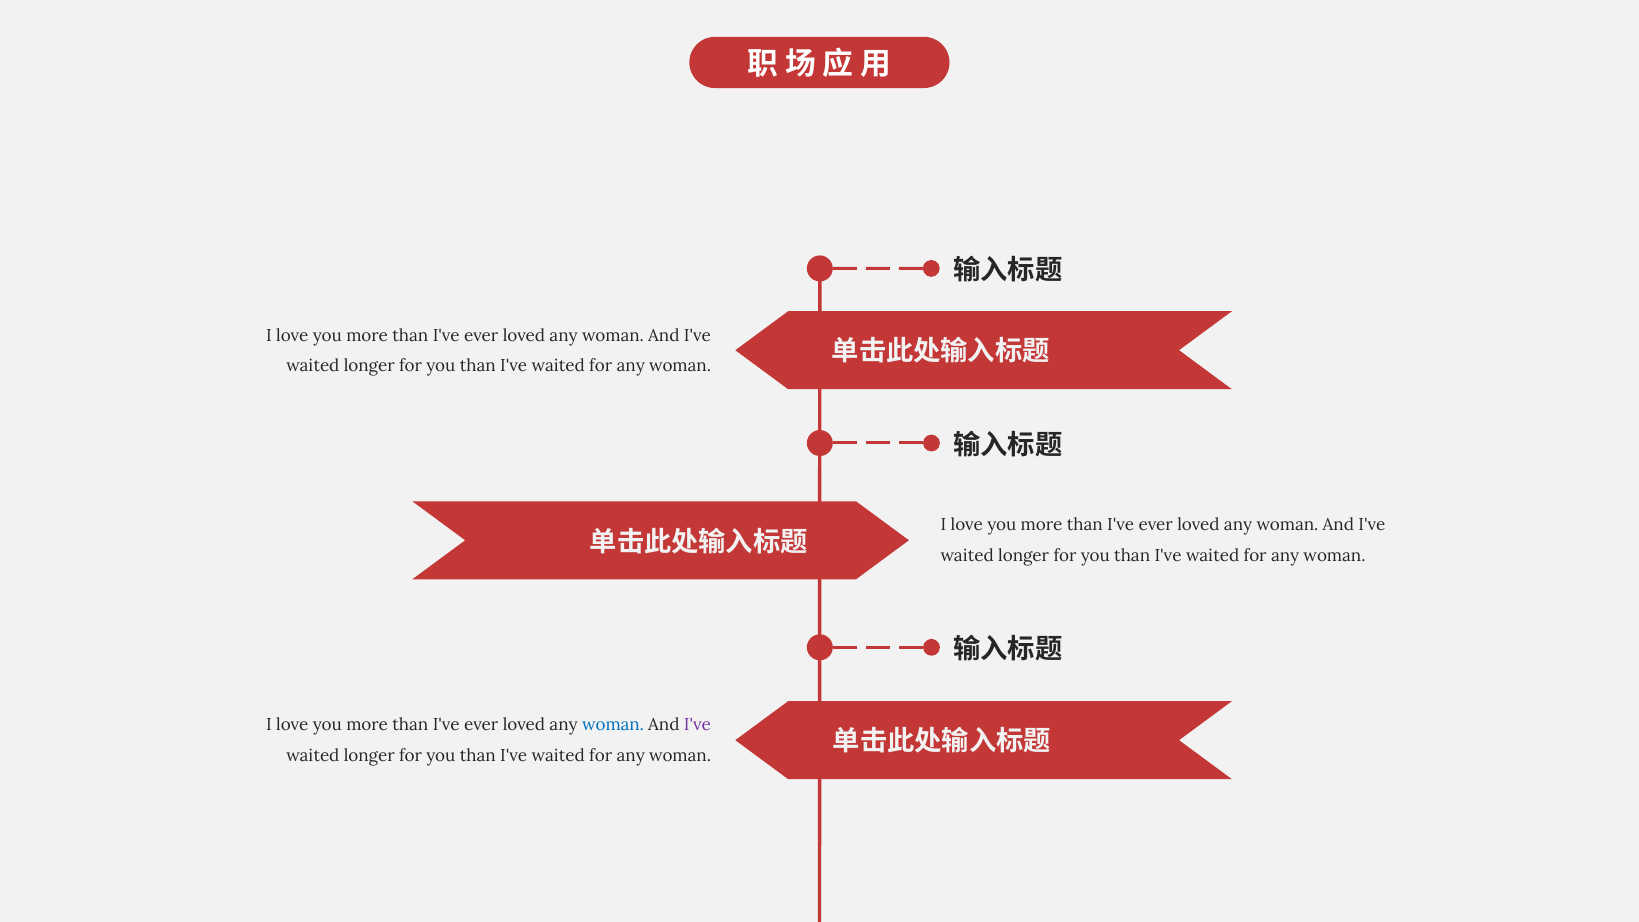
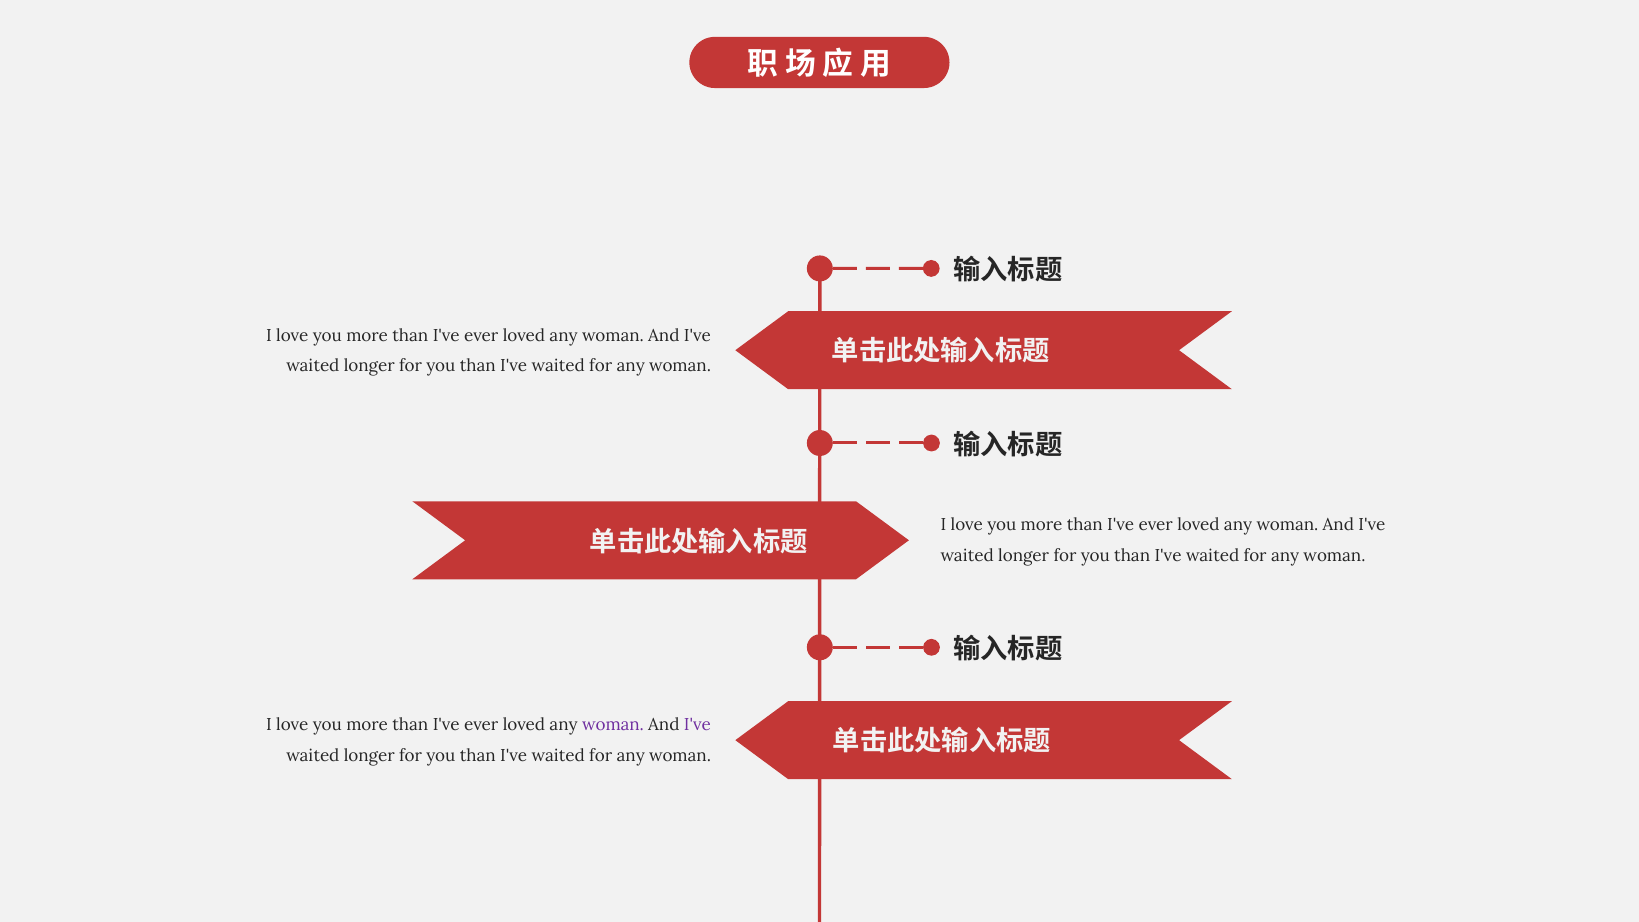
woman at (613, 725) colour: blue -> purple
